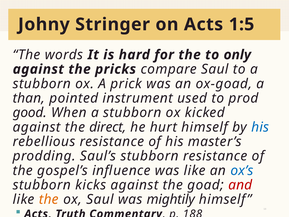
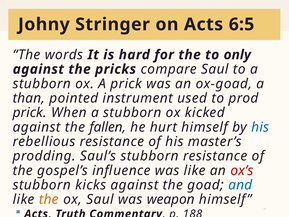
1:5: 1:5 -> 6:5
good at (30, 113): good -> prick
direct: direct -> fallen
ox’s colour: blue -> red
and colour: red -> blue
mightily: mightily -> weapon
